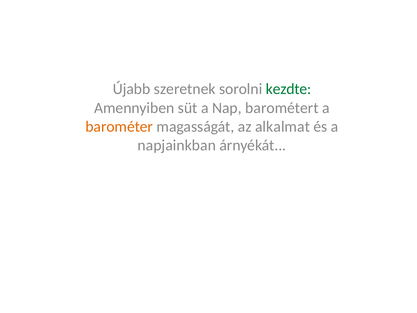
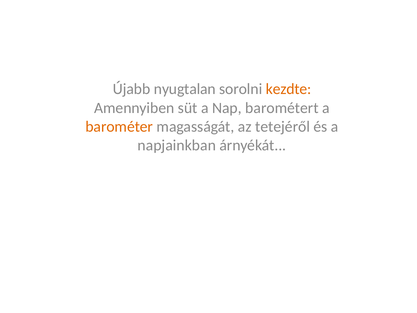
szeretnek: szeretnek -> nyugtalan
kezdte colour: green -> orange
alkalmat: alkalmat -> tetejéről
